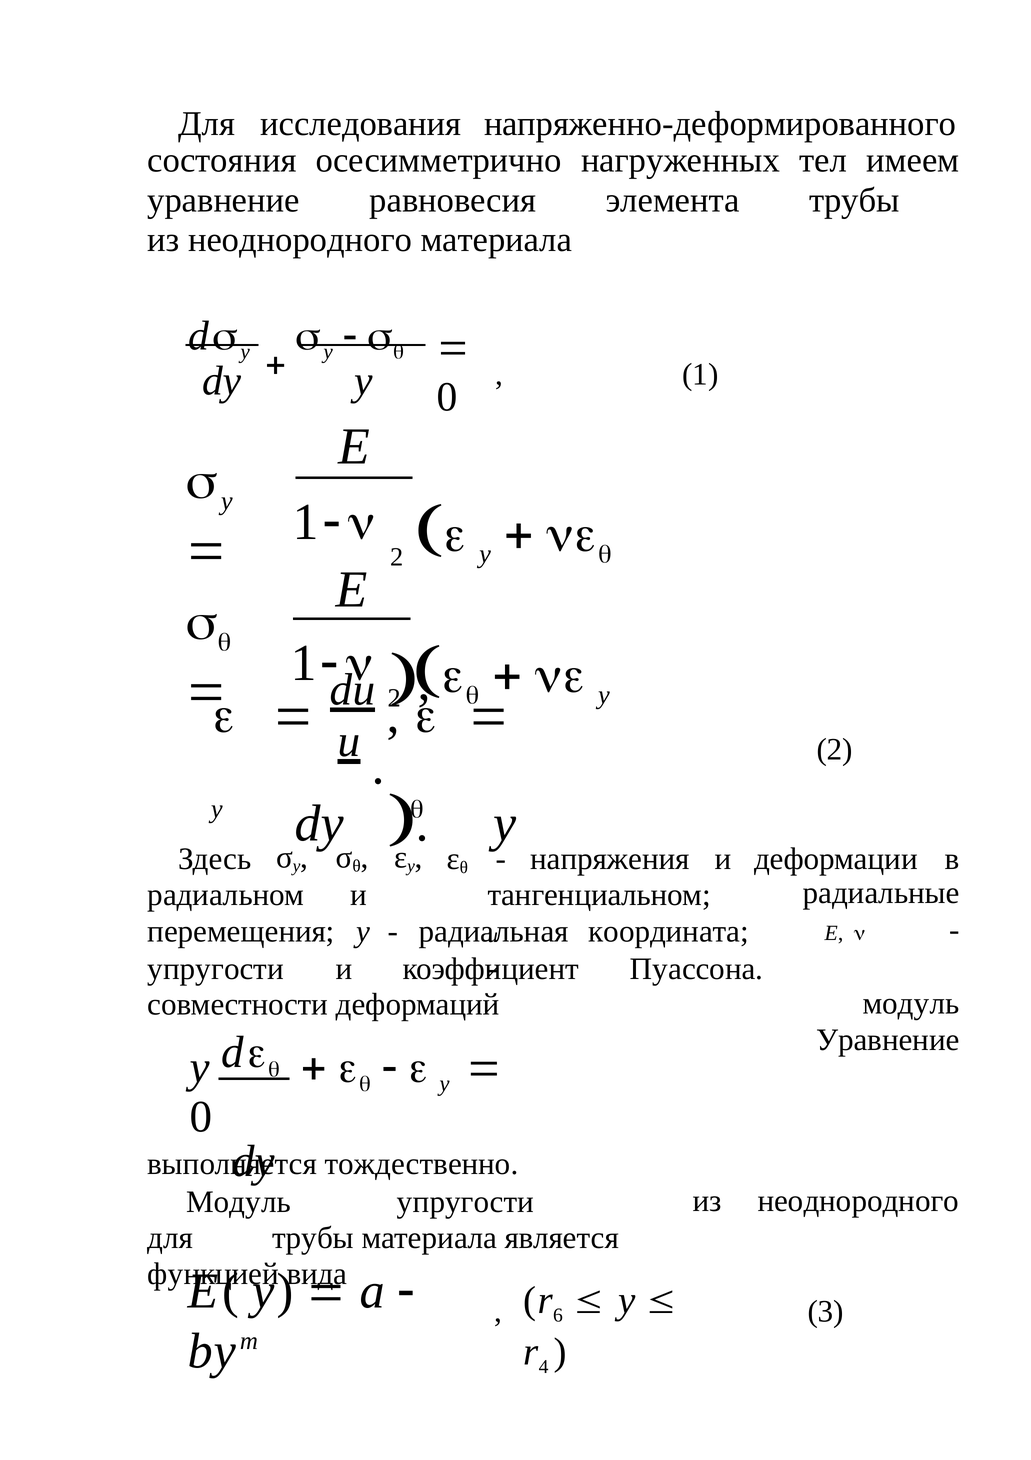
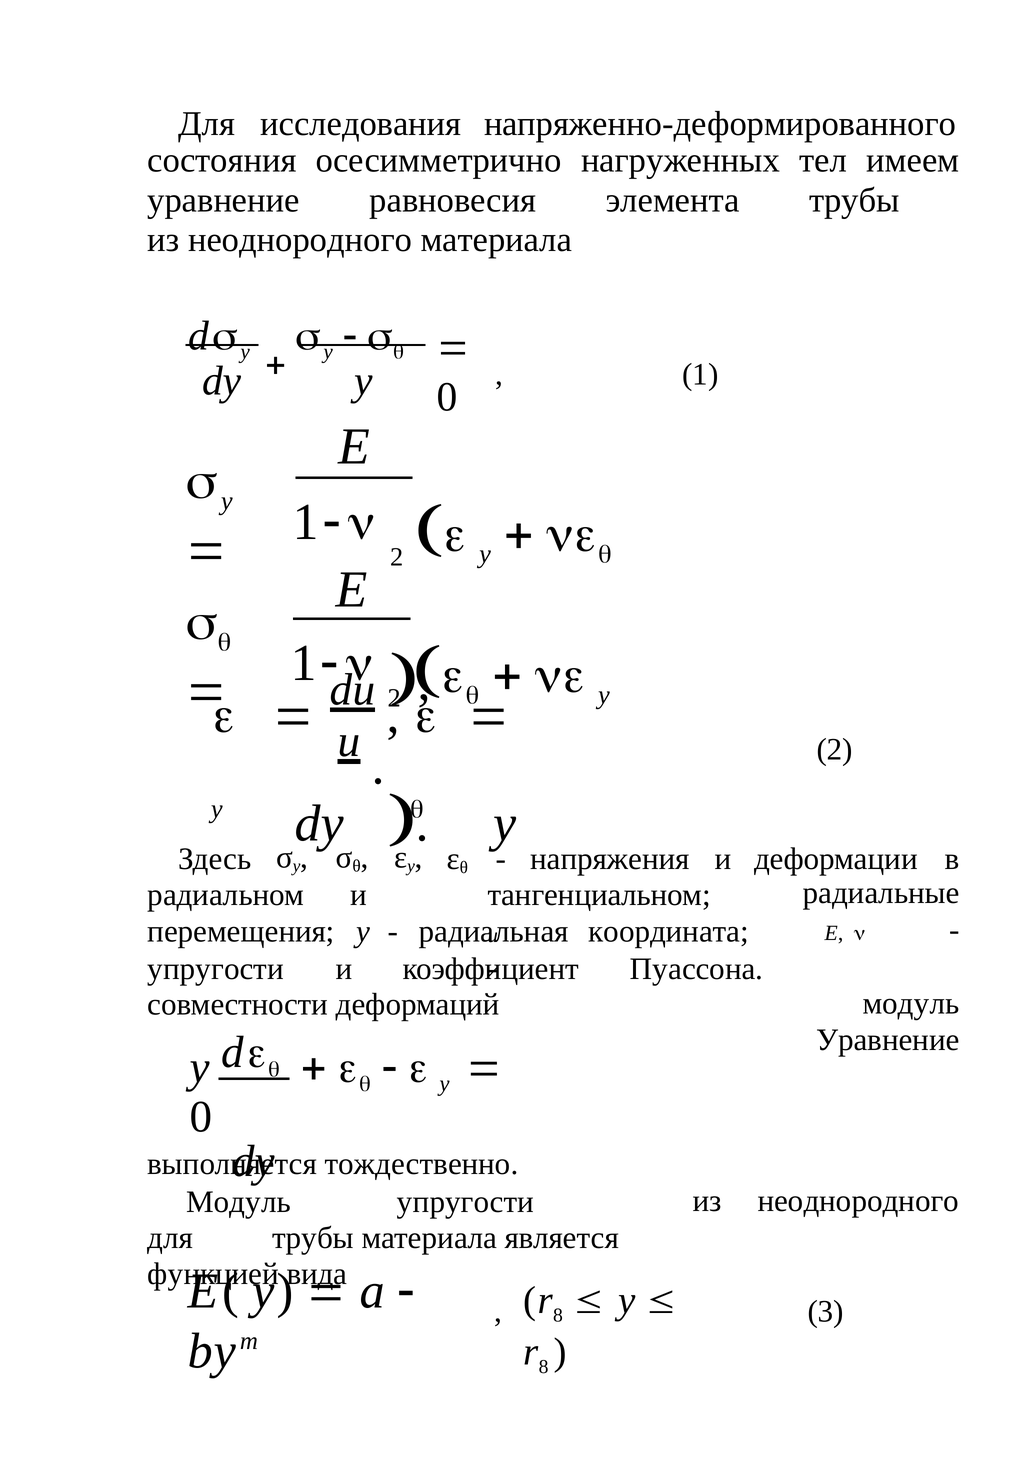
6 at (558, 1314): 6 -> 8
4 at (544, 1366): 4 -> 8
